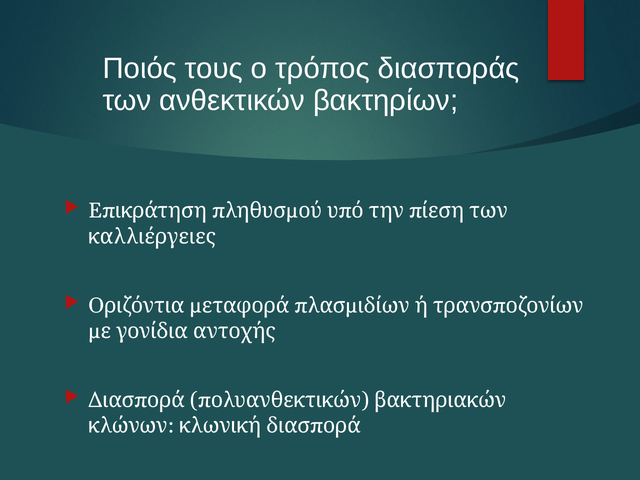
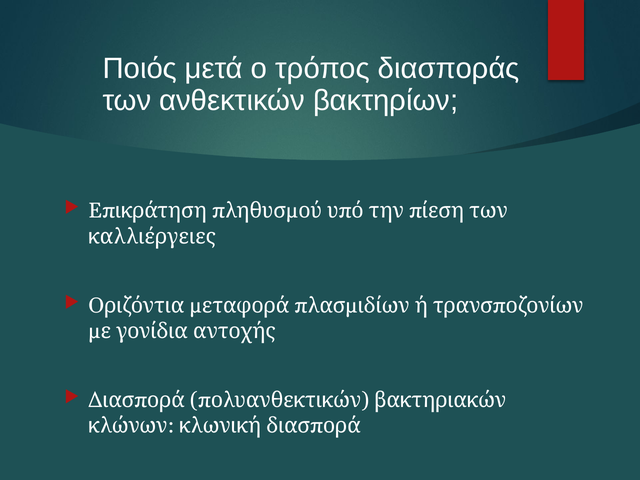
τους: τους -> μετά
